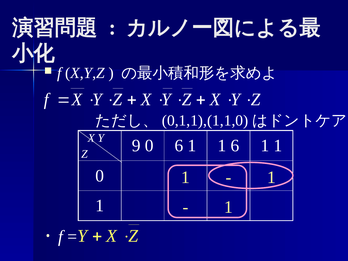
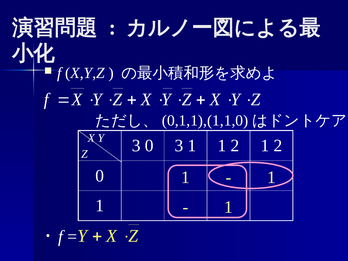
Z 9: 9 -> 3
0 6: 6 -> 3
1 1 6: 6 -> 2
1 at (278, 146): 1 -> 2
